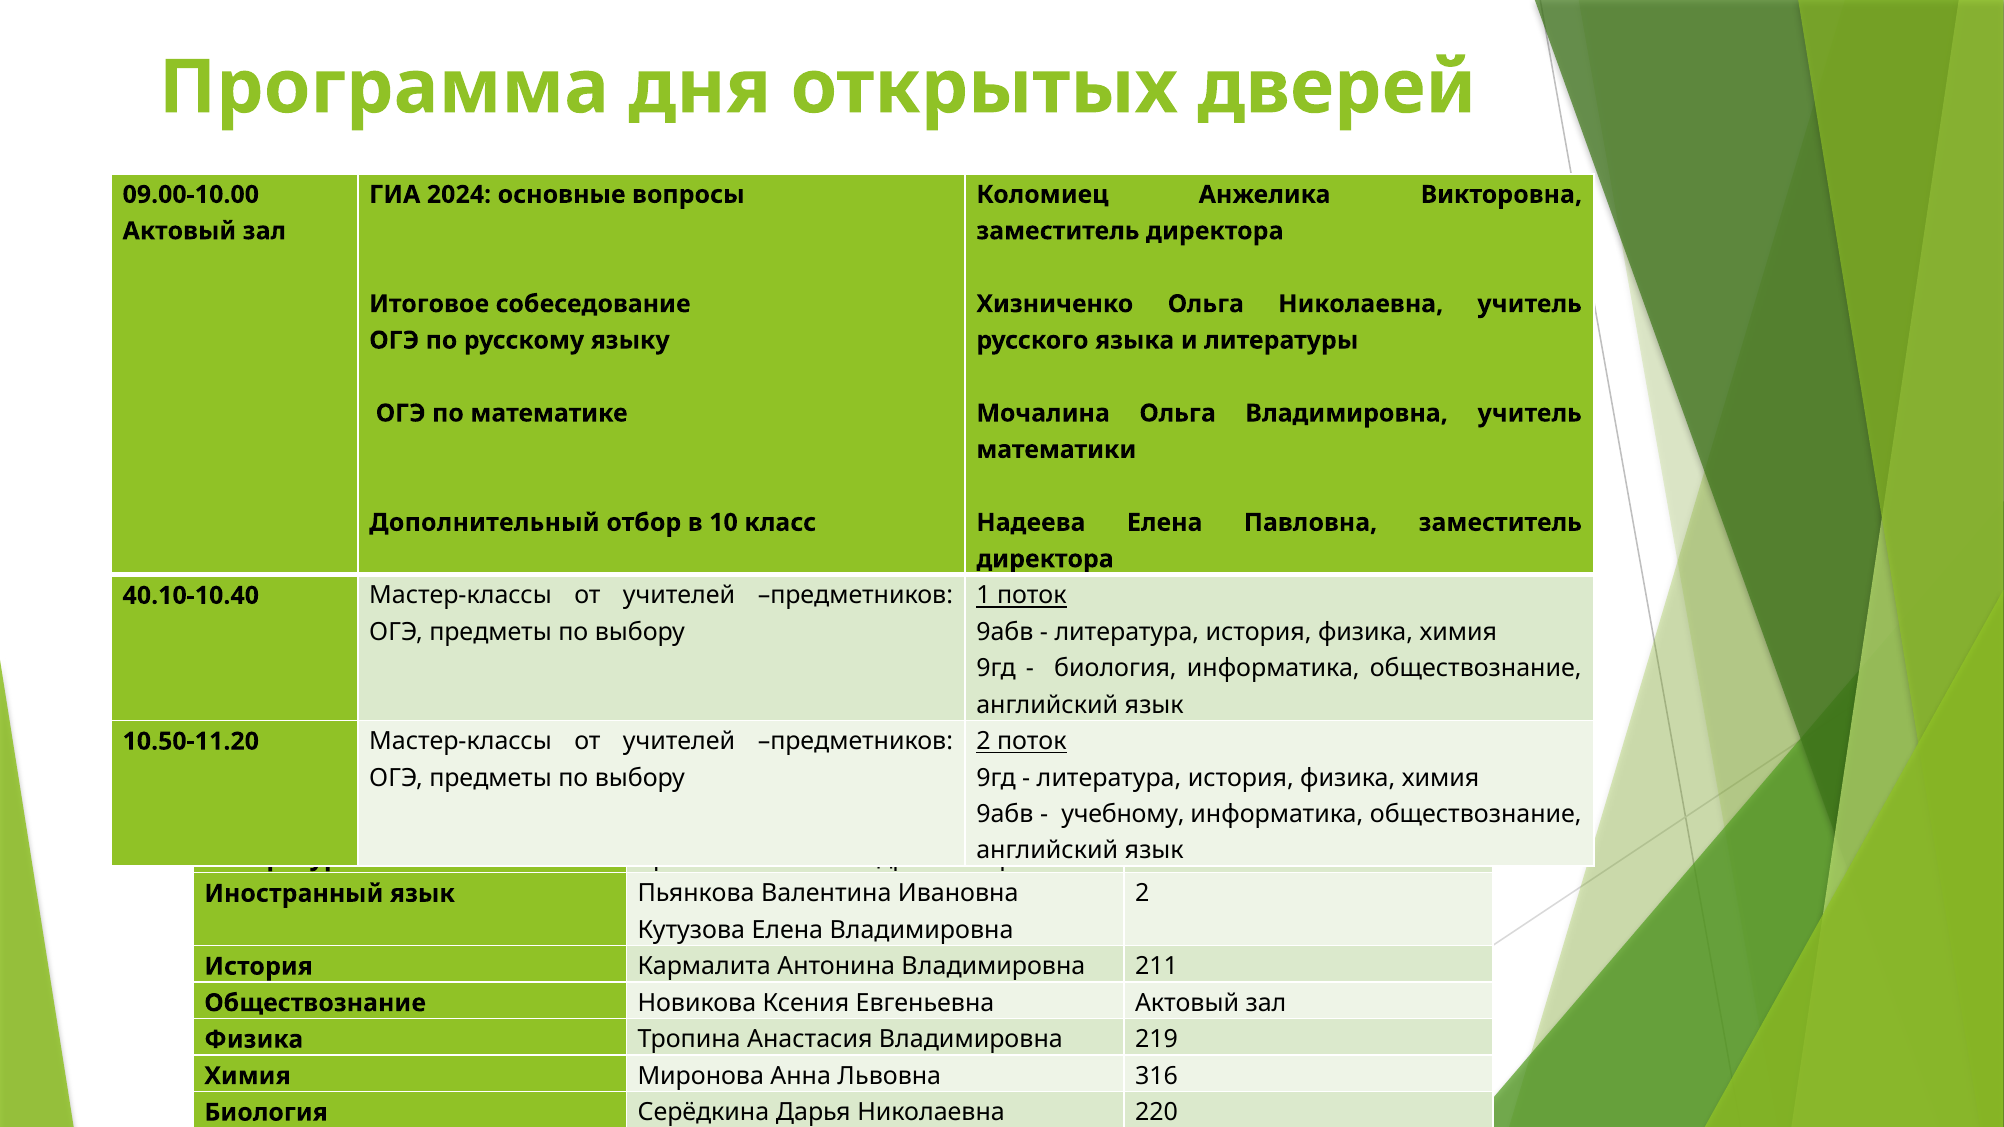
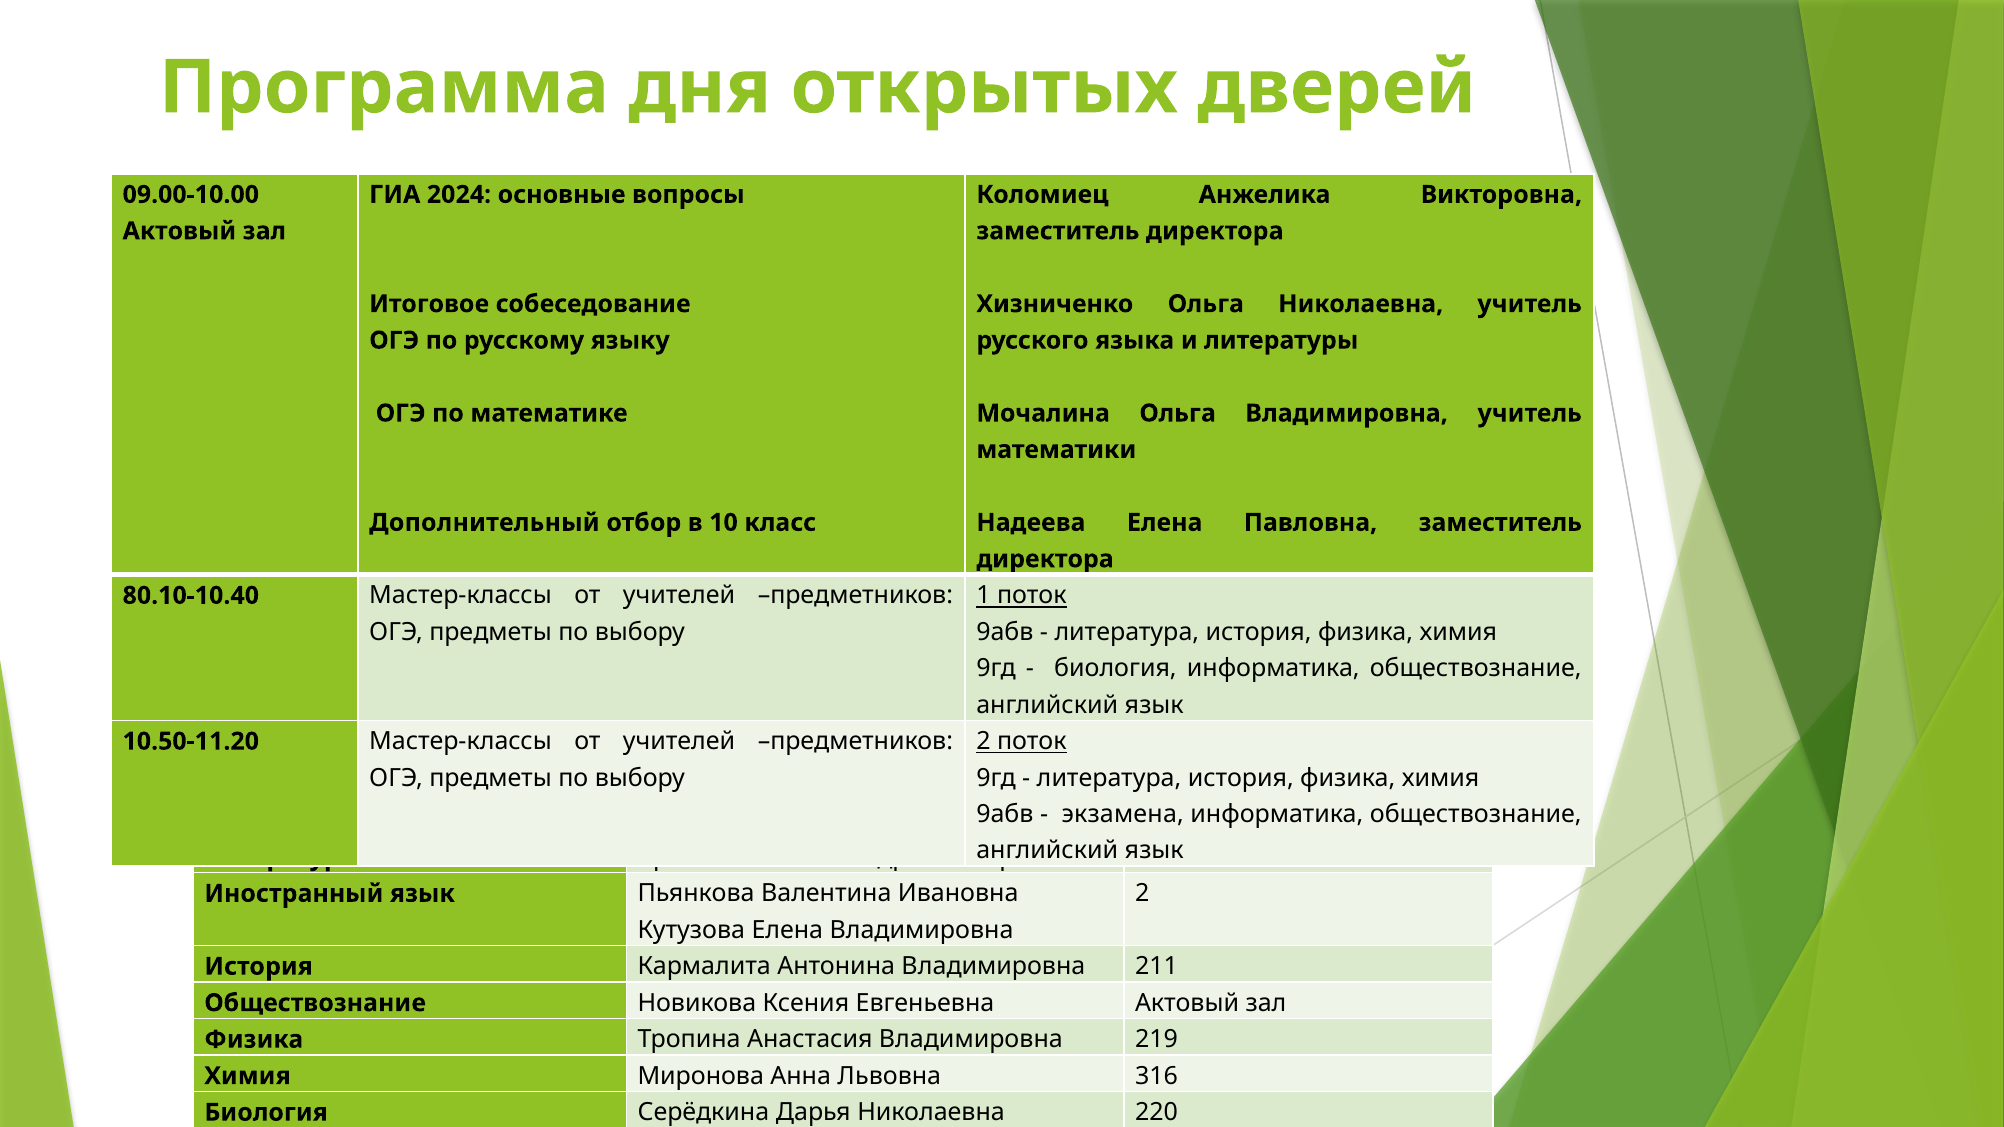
40.10-10.40: 40.10-10.40 -> 80.10-10.40
учебному: учебному -> экзамена
